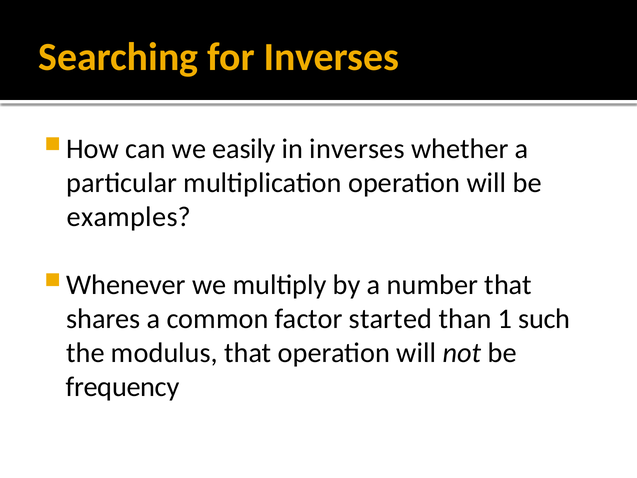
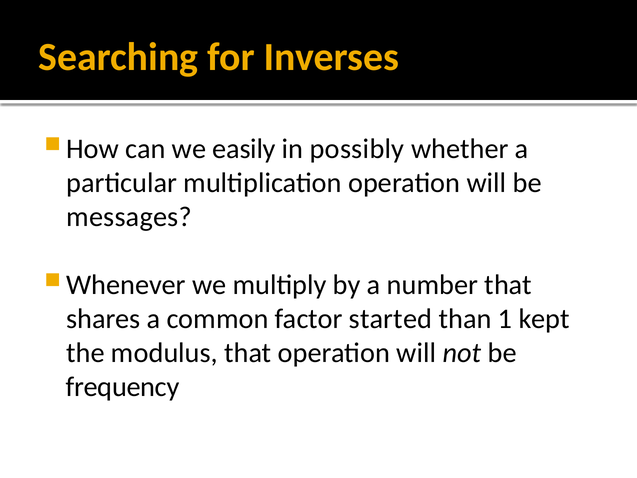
in inverses: inverses -> possibly
examples: examples -> messages
such: such -> kept
